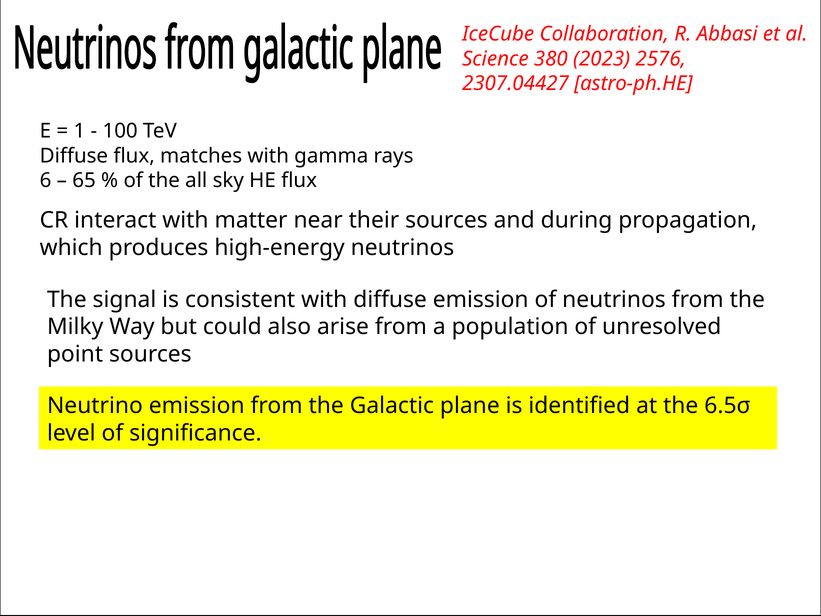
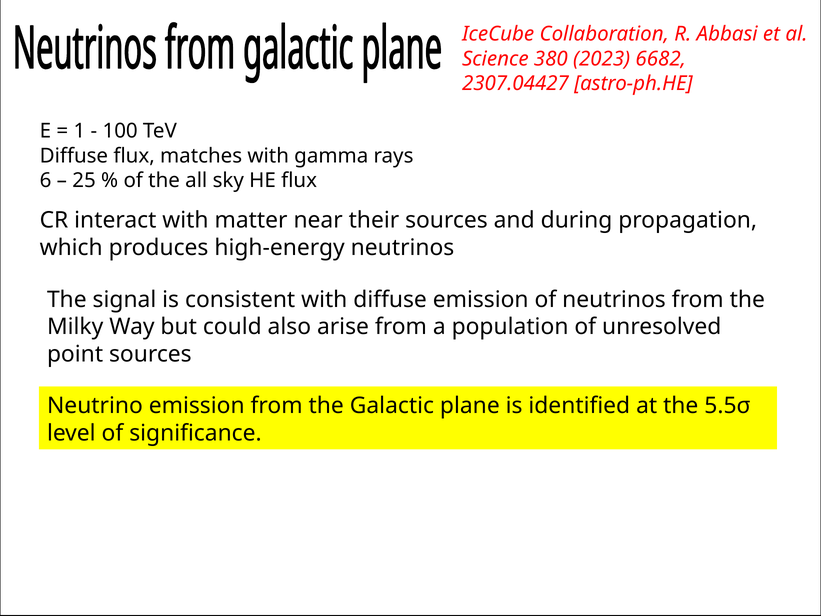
2576: 2576 -> 6682
65: 65 -> 25
6.5σ: 6.5σ -> 5.5σ
